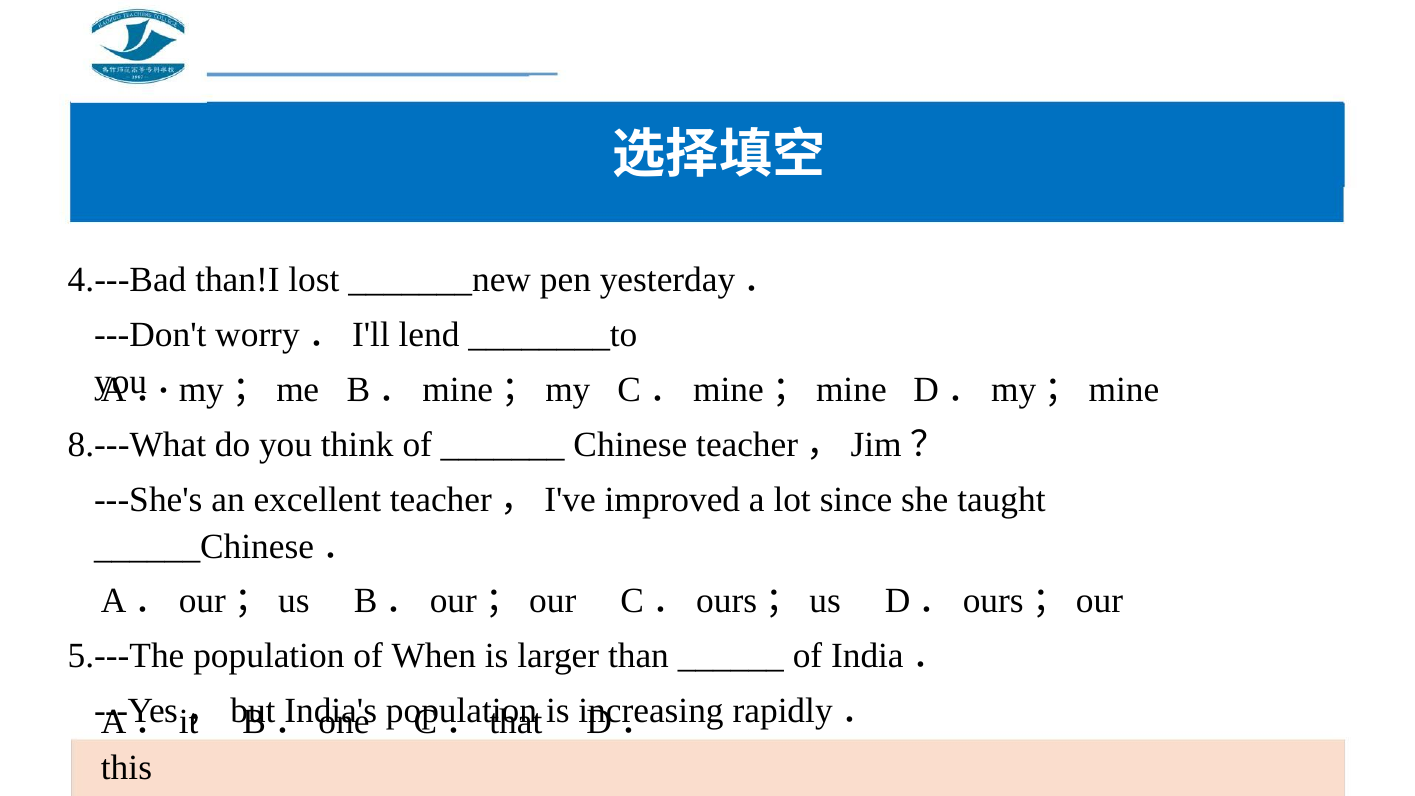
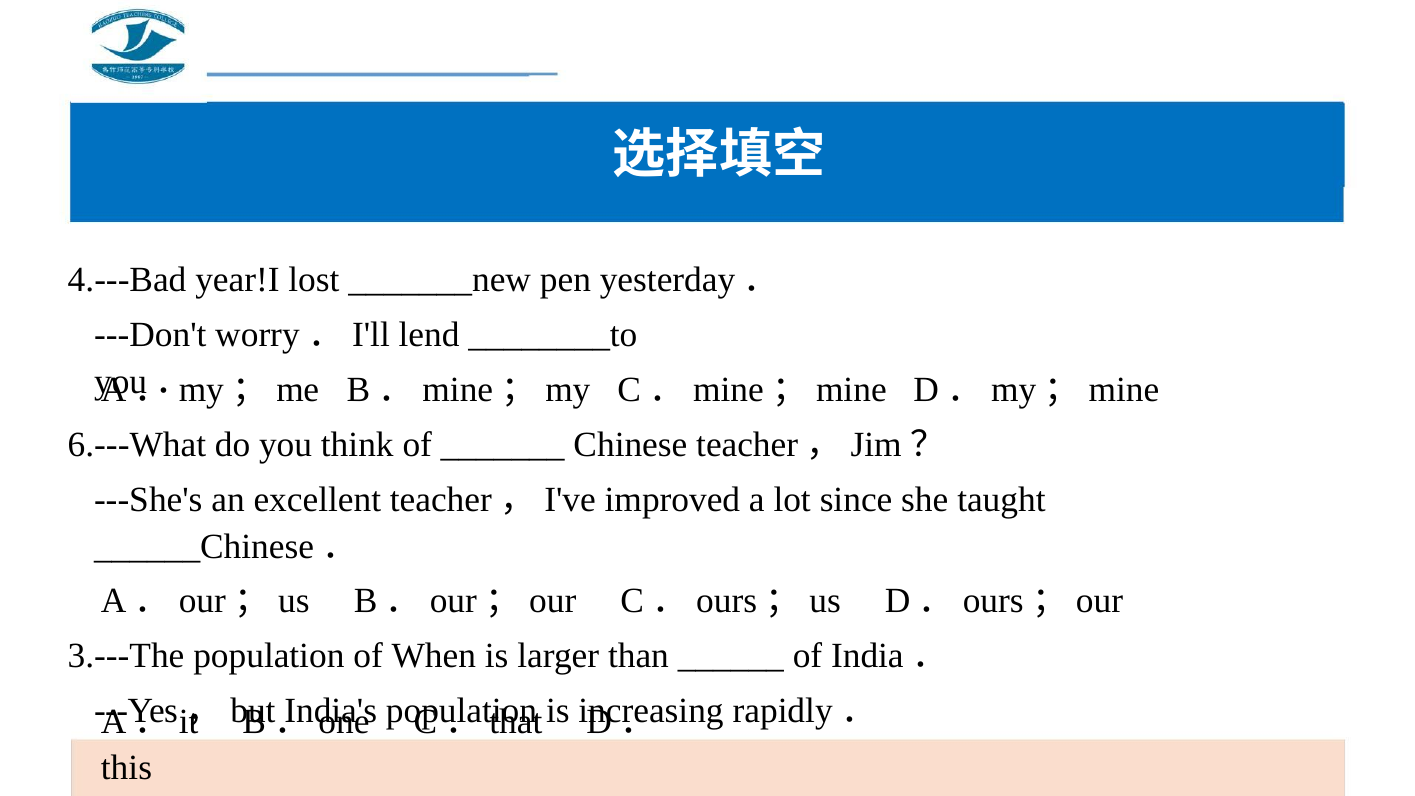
than!I: than!I -> year!I
8.---What: 8.---What -> 6.---What
5.---The: 5.---The -> 3.---The
